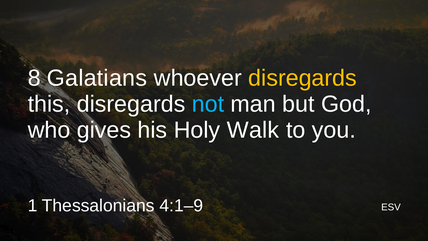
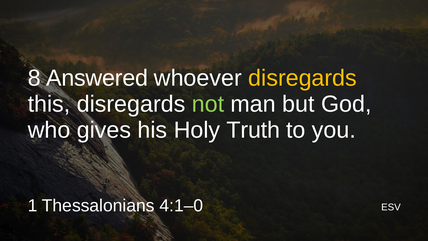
Galatians: Galatians -> Answered
not colour: light blue -> light green
Walk: Walk -> Truth
4:1–9: 4:1–9 -> 4:1–0
